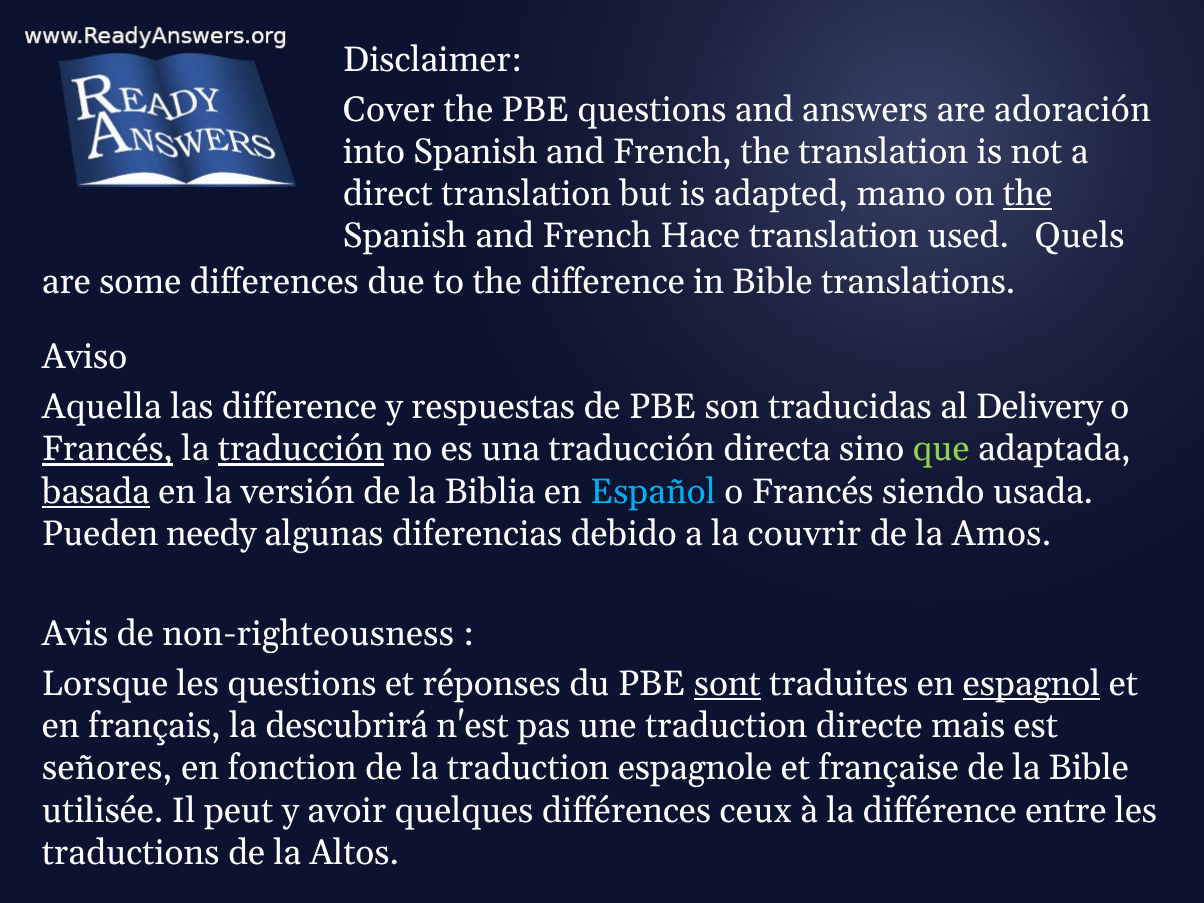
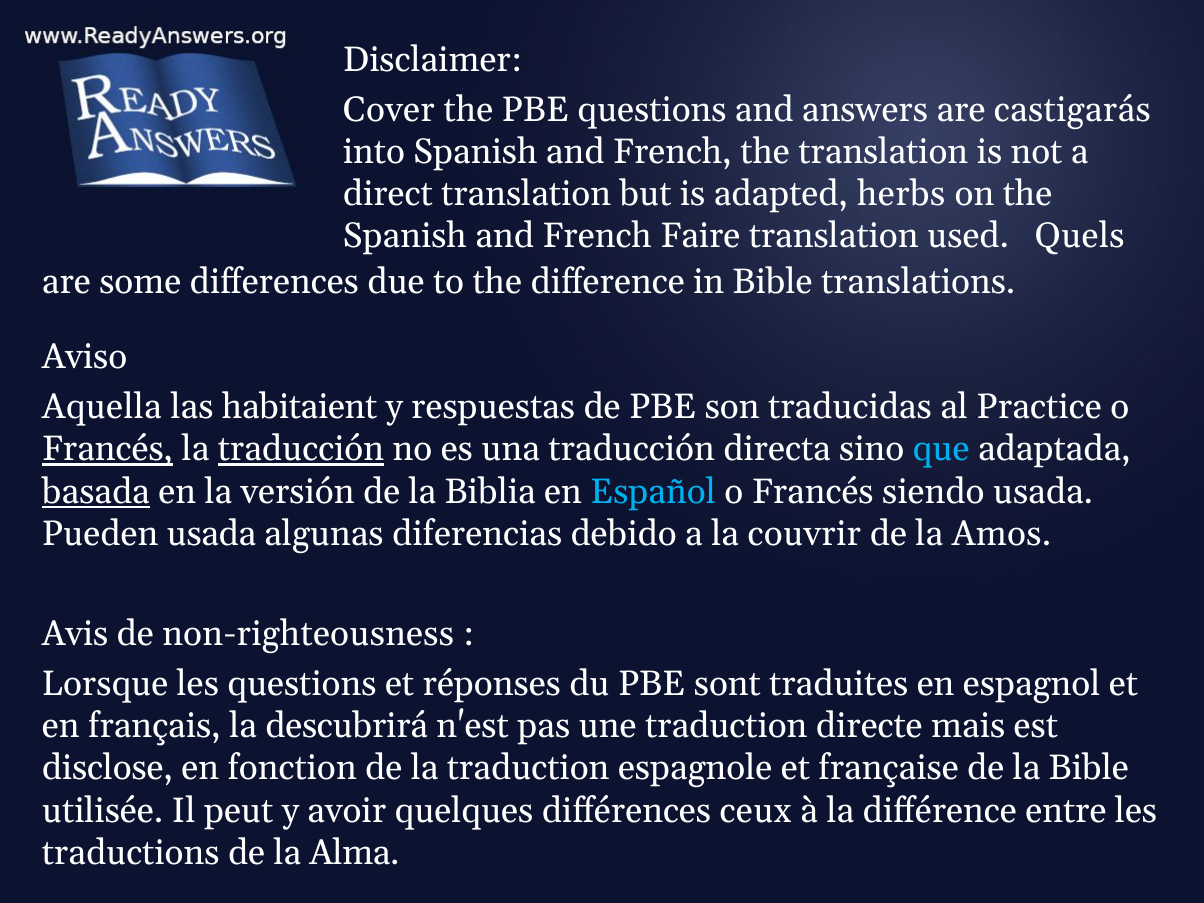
adoración: adoración -> castigarás
mano: mano -> herbs
the at (1028, 194) underline: present -> none
Hace: Hace -> Faire
las difference: difference -> habitaient
Delivery: Delivery -> Practice
que colour: light green -> light blue
Pueden needy: needy -> usada
sont underline: present -> none
espagnol underline: present -> none
señores: señores -> disclose
Altos: Altos -> Alma
